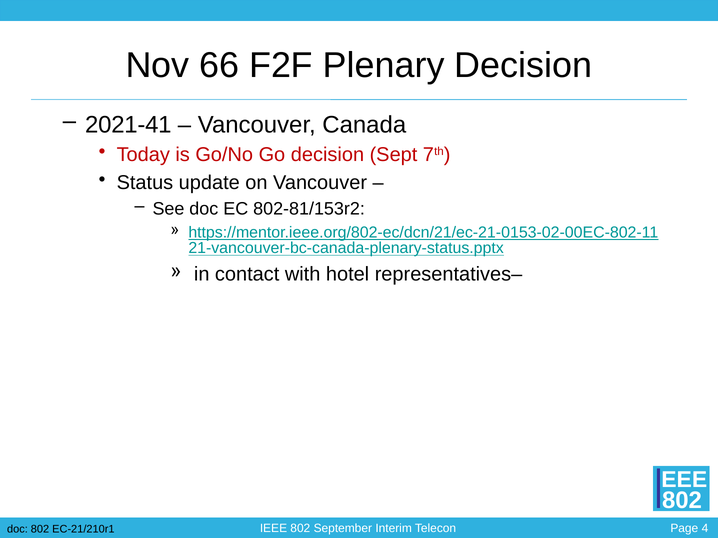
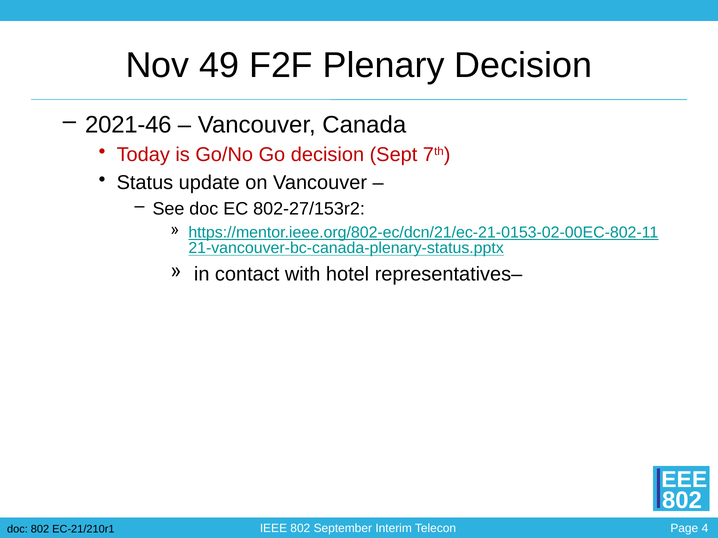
66: 66 -> 49
2021-41: 2021-41 -> 2021-46
802-81/153r2: 802-81/153r2 -> 802-27/153r2
